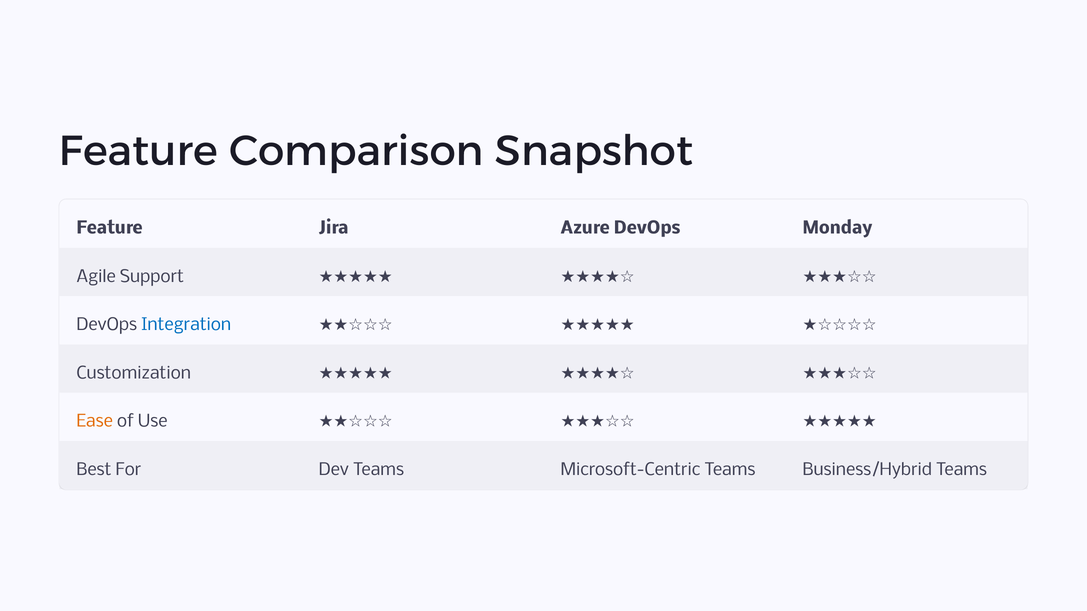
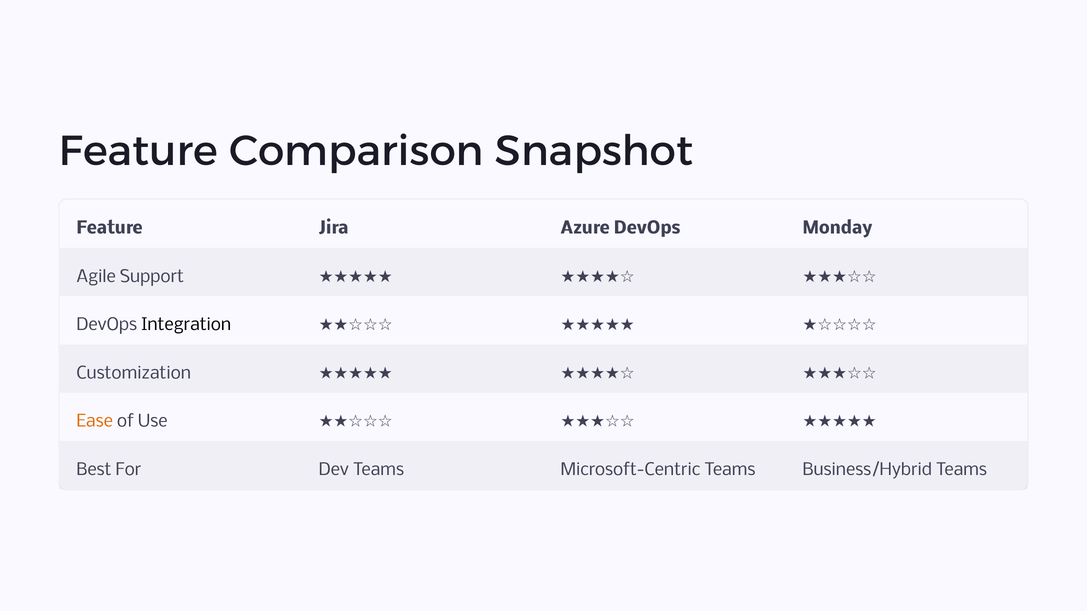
Integration colour: blue -> black
